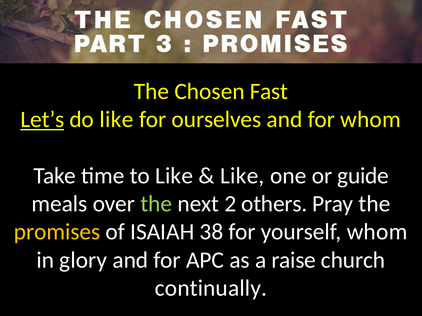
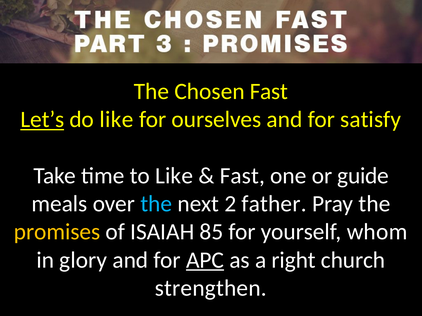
for whom: whom -> satisfy
Like at (242, 176): Like -> Fast
the at (156, 204) colour: light green -> light blue
others: others -> father
38: 38 -> 85
APC underline: none -> present
raise: raise -> right
continually: continually -> strengthen
